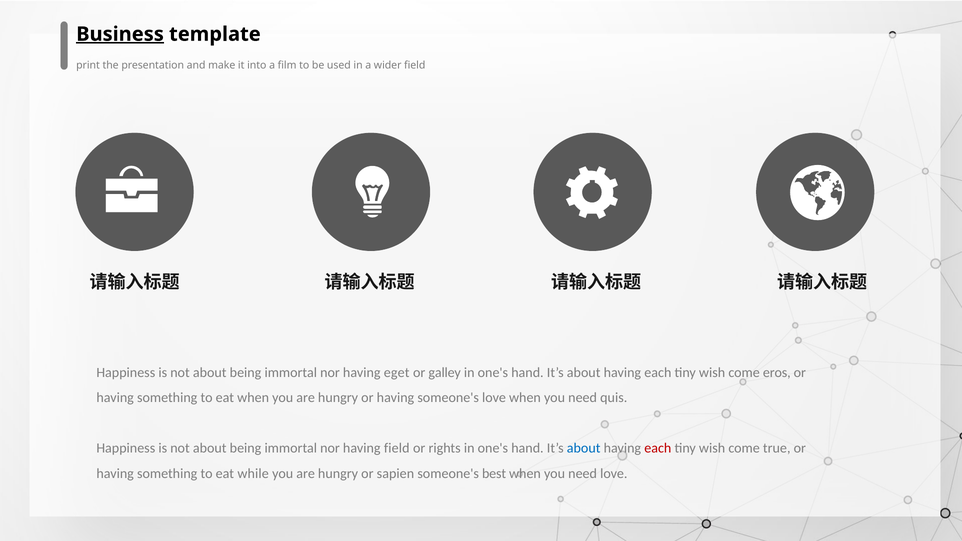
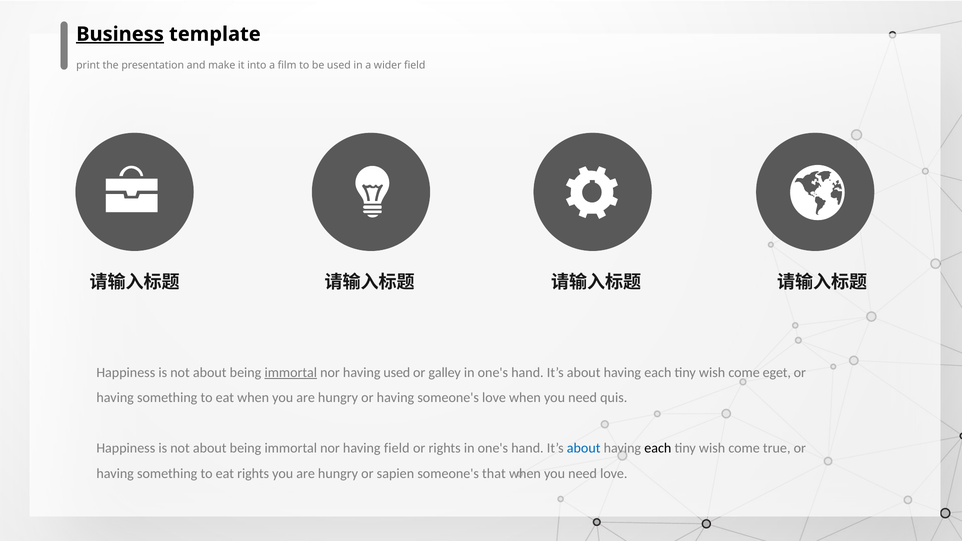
immortal at (291, 373) underline: none -> present
having eget: eget -> used
eros: eros -> eget
each at (658, 448) colour: red -> black
eat while: while -> rights
best: best -> that
